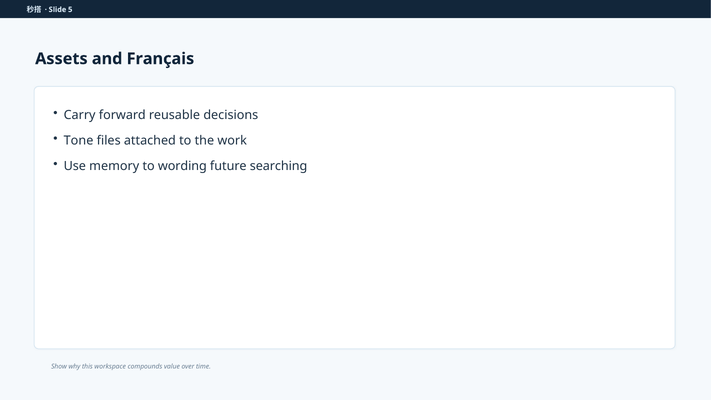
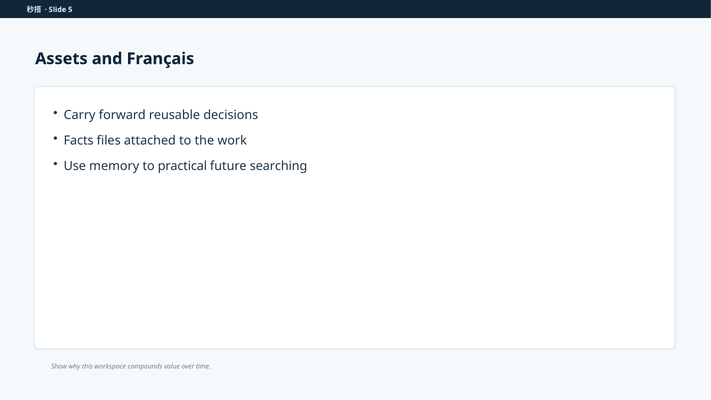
Tone: Tone -> Facts
wording: wording -> practical
